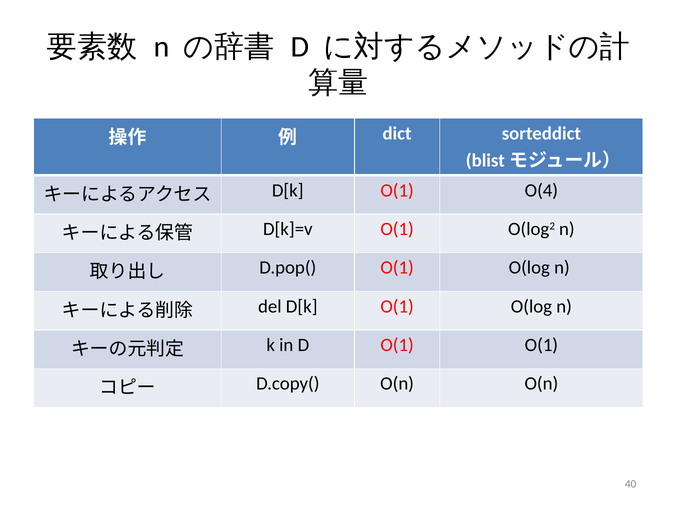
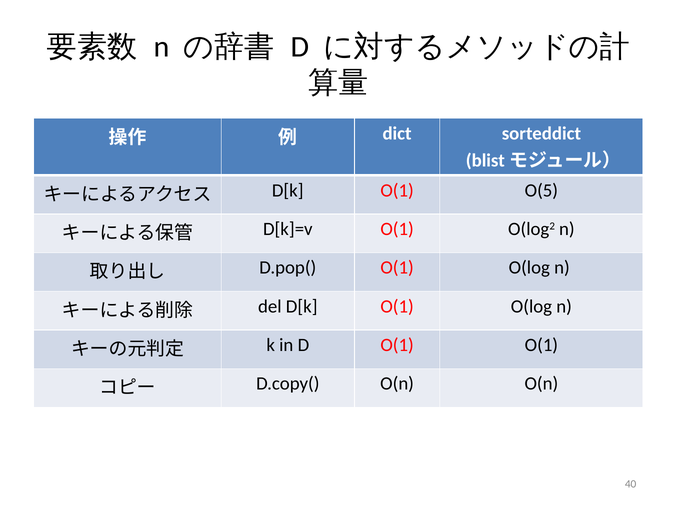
O(4: O(4 -> O(5
